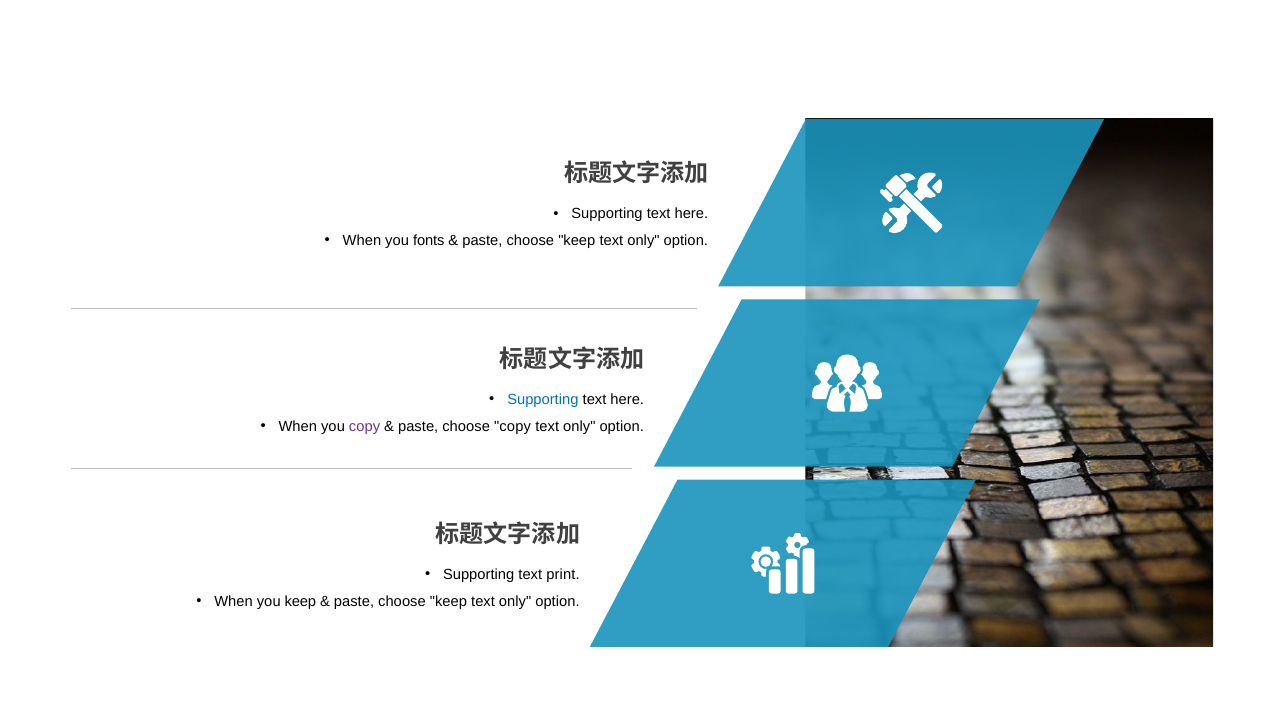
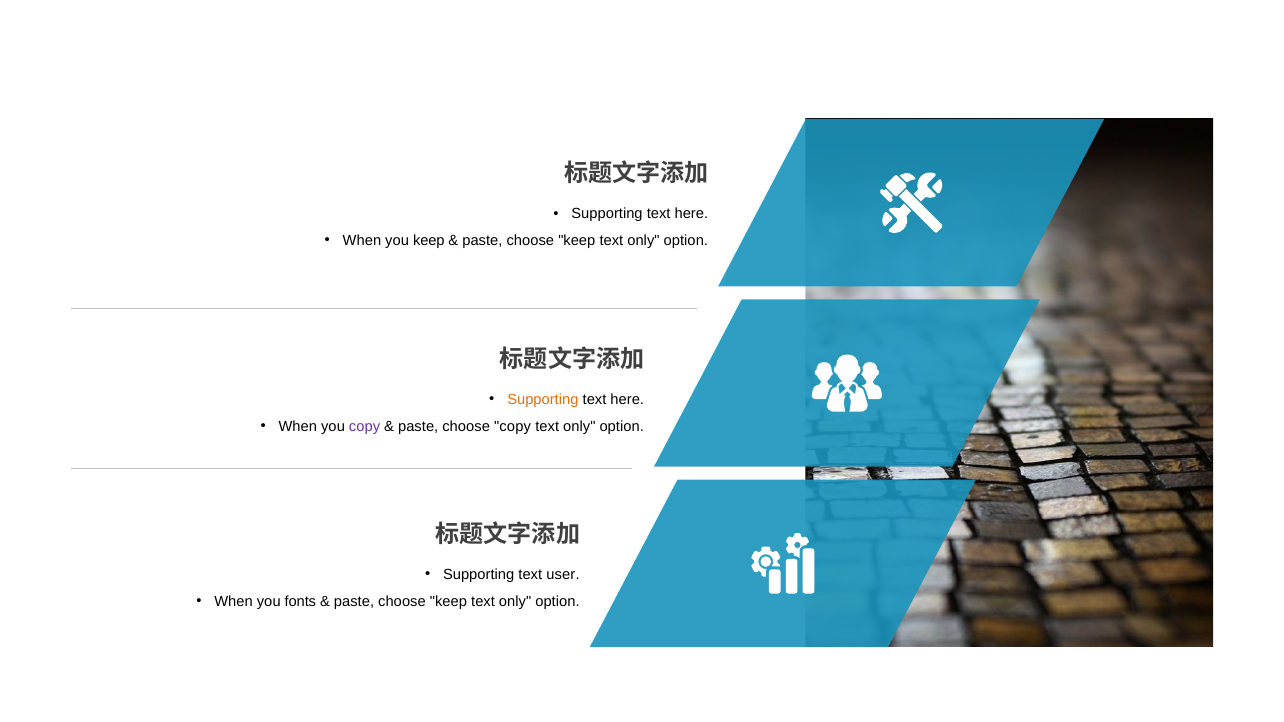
you fonts: fonts -> keep
Supporting at (543, 400) colour: blue -> orange
print: print -> user
you keep: keep -> fonts
